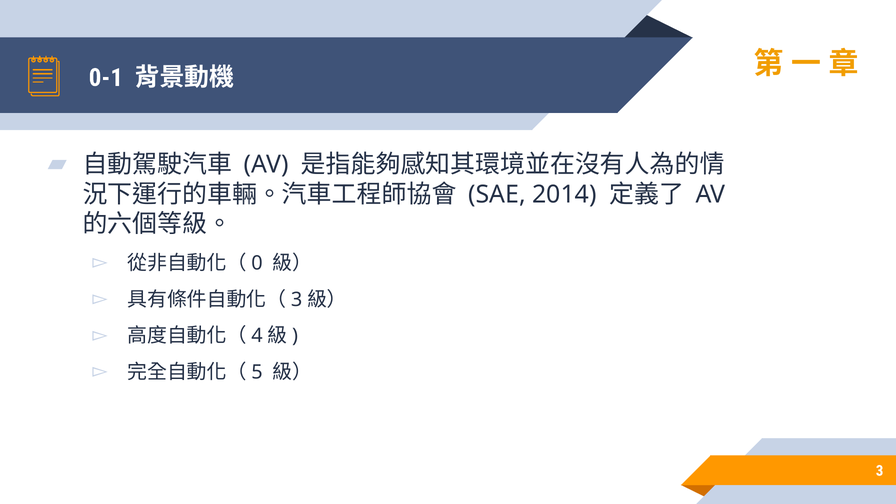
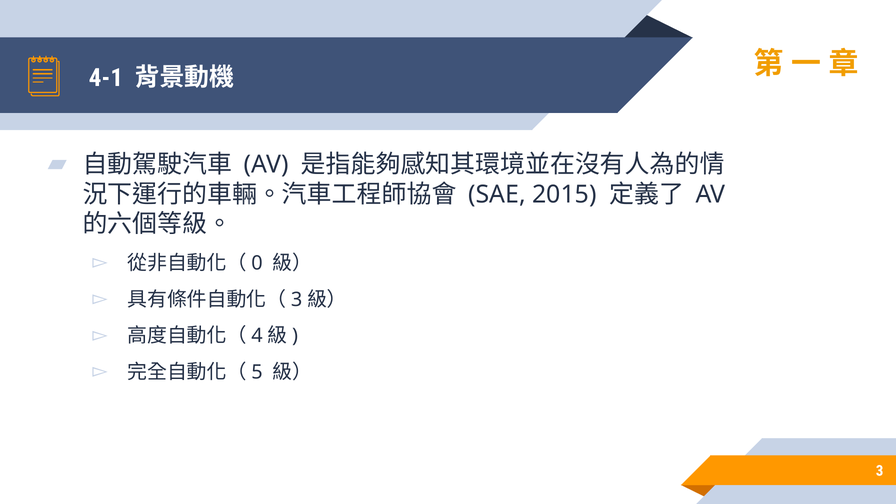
0-1: 0-1 -> 4-1
2014: 2014 -> 2015
